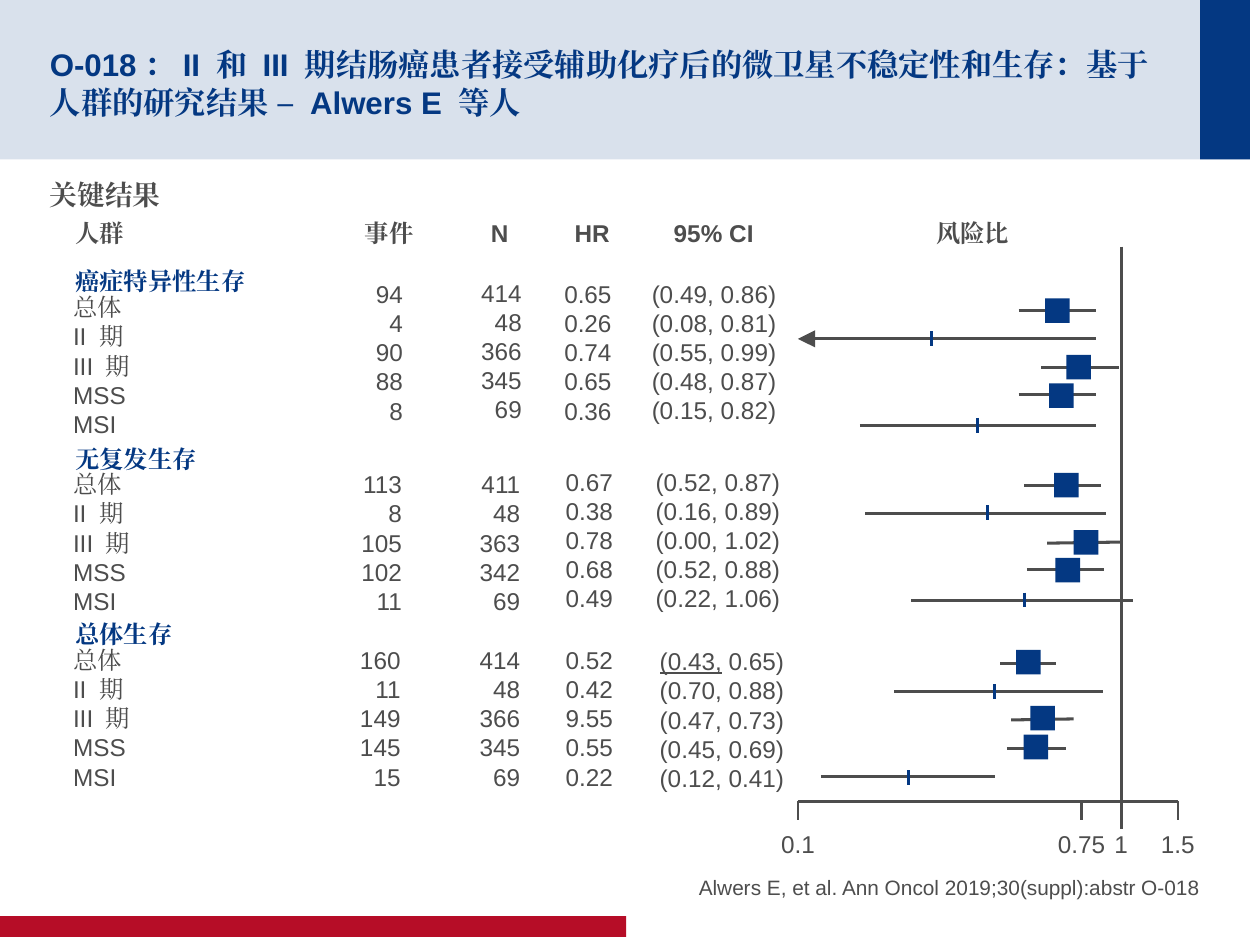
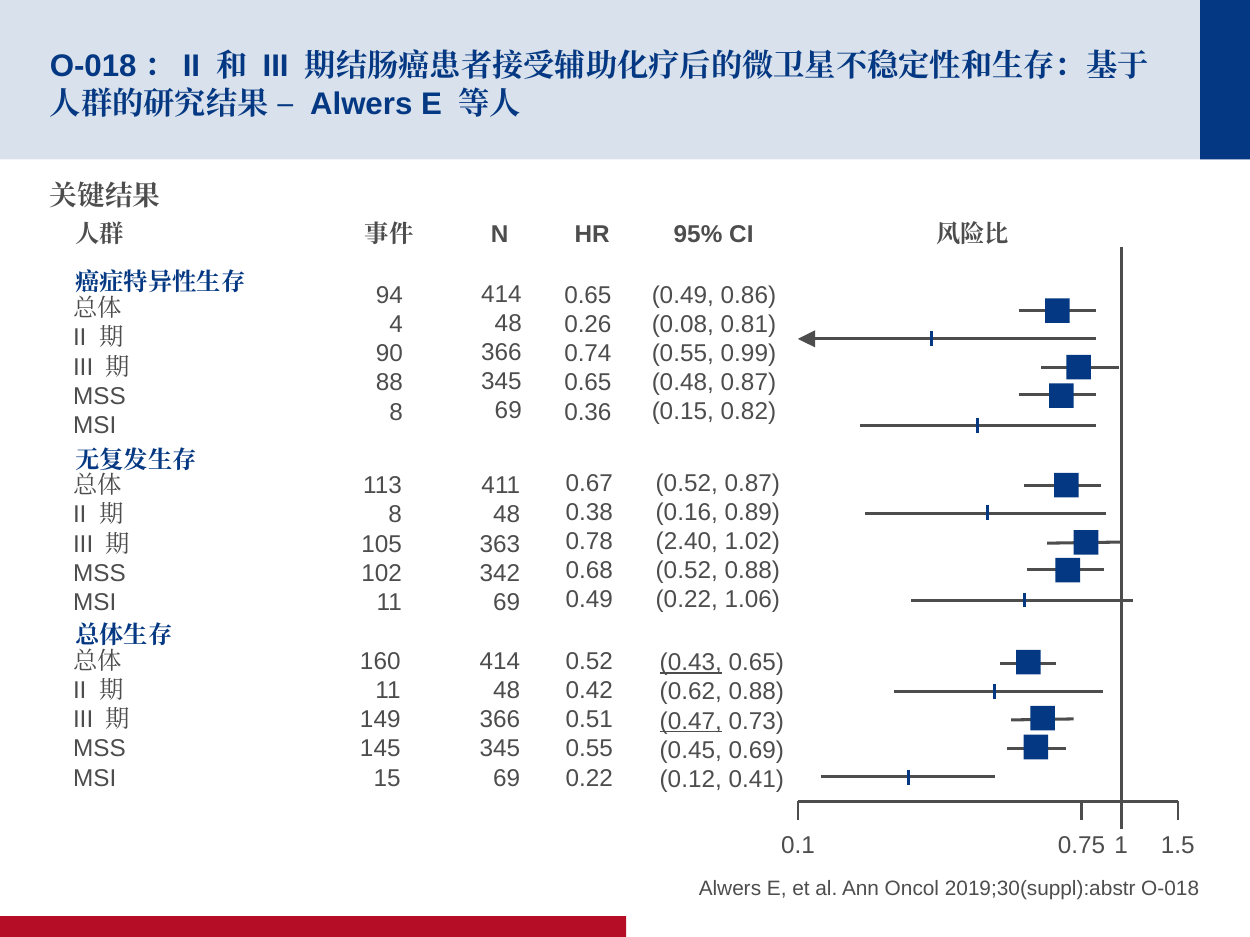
0.00: 0.00 -> 2.40
0.70: 0.70 -> 0.62
9.55: 9.55 -> 0.51
0.47 underline: none -> present
